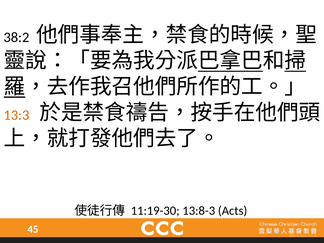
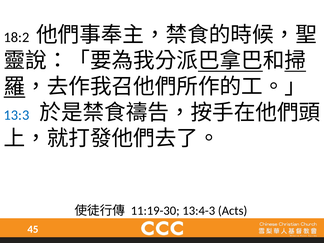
38:2: 38:2 -> 18:2
13:3 colour: orange -> blue
13:8-3: 13:8-3 -> 13:4-3
